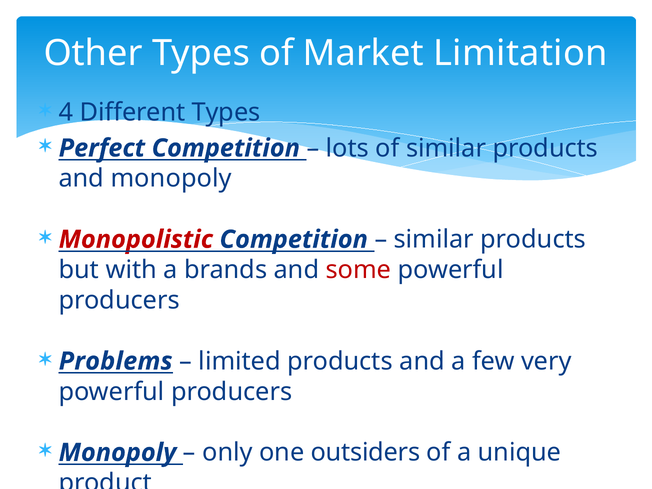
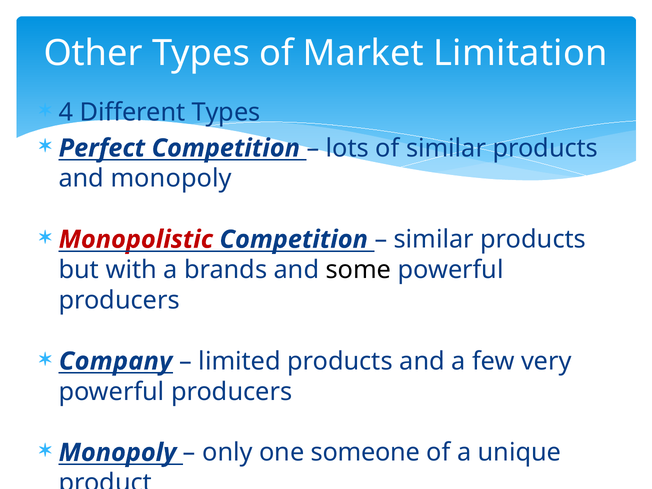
some colour: red -> black
Problems: Problems -> Company
outsiders: outsiders -> someone
